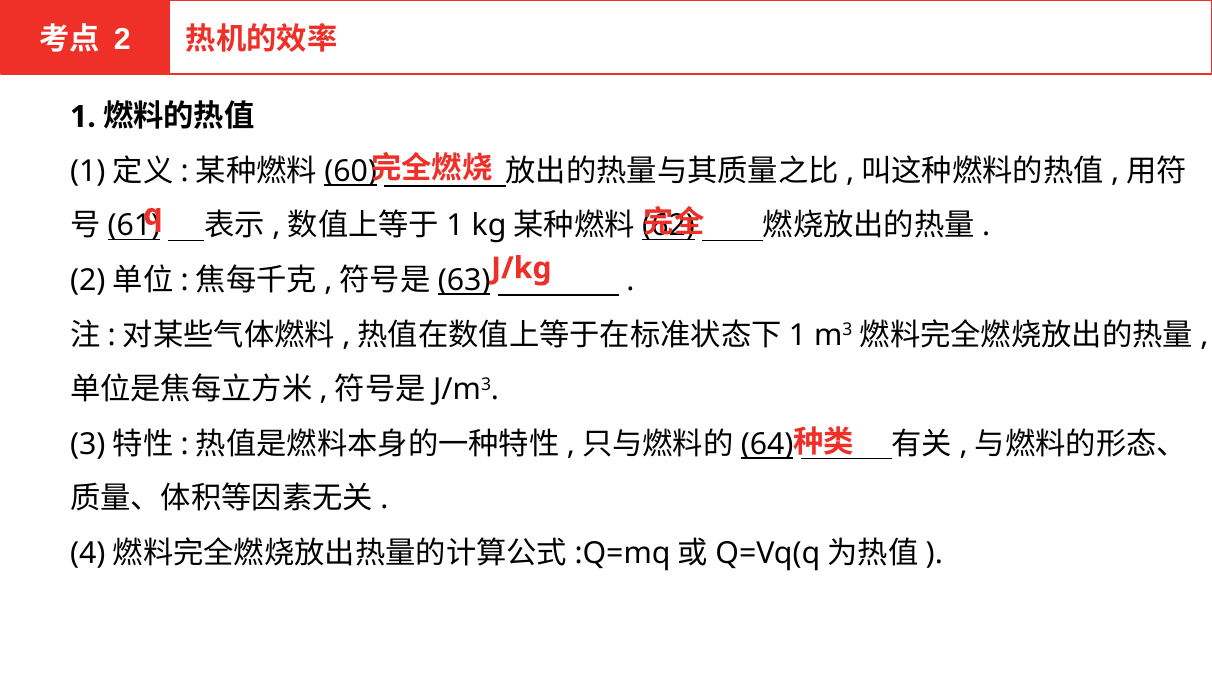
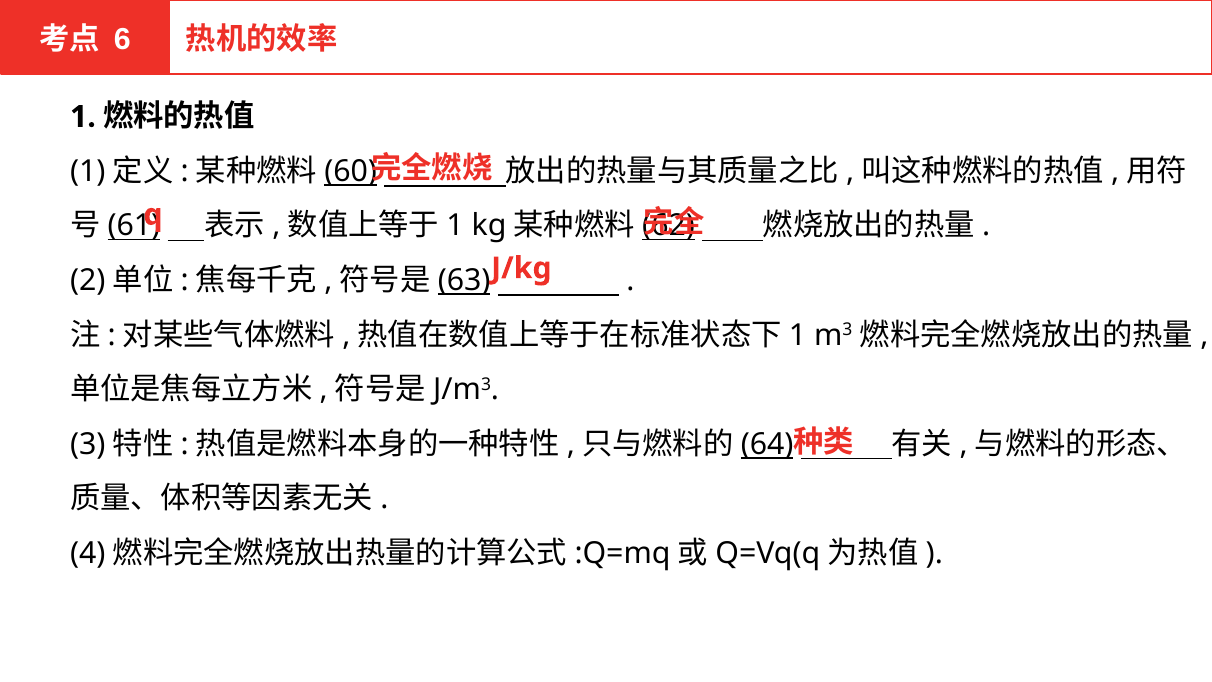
2 at (122, 39): 2 -> 6
